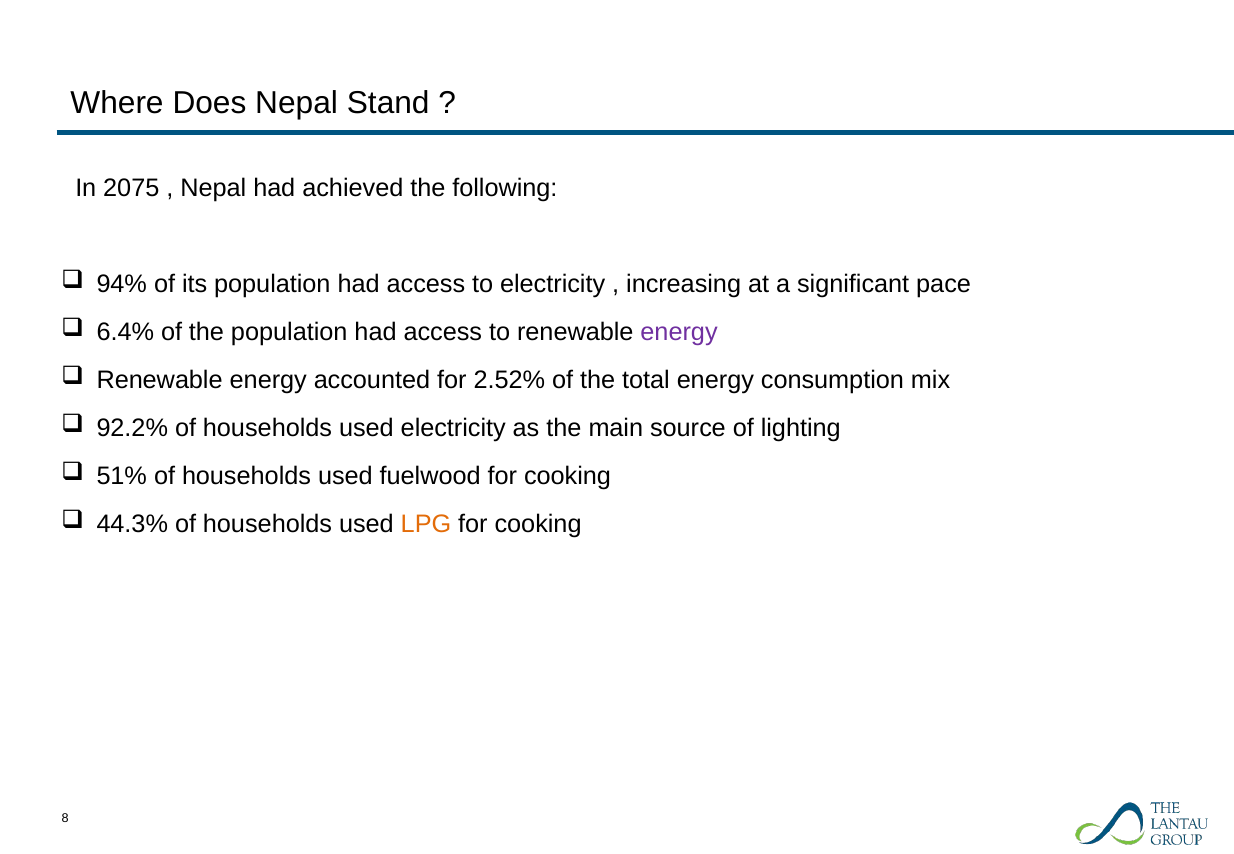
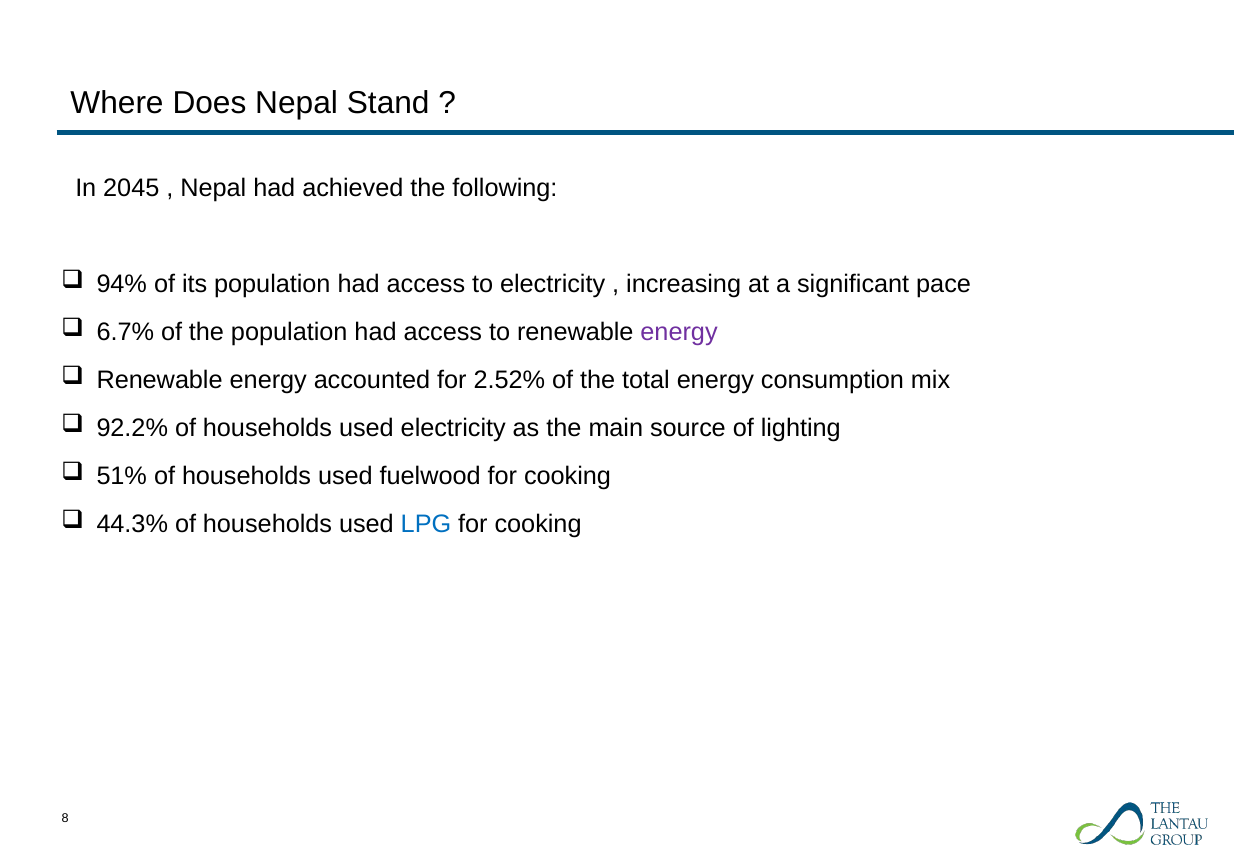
2075: 2075 -> 2045
6.4%: 6.4% -> 6.7%
LPG colour: orange -> blue
